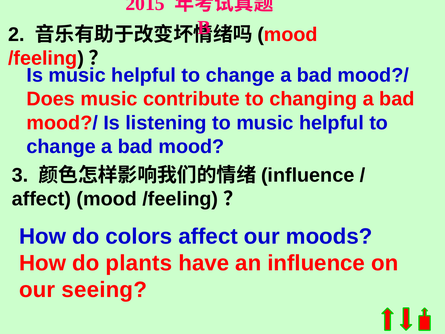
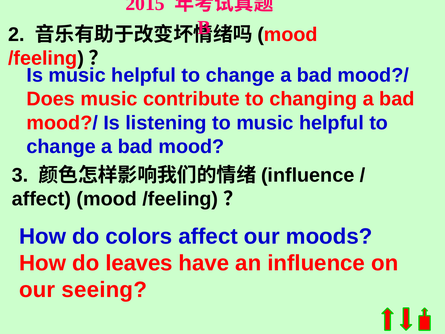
plants: plants -> leaves
